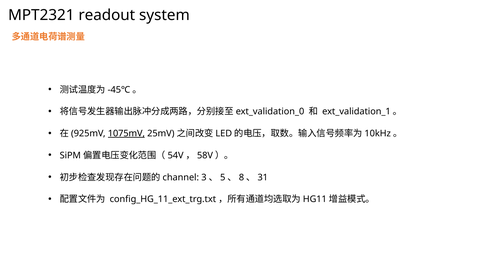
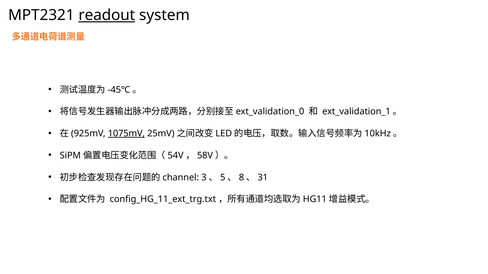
readout underline: none -> present
